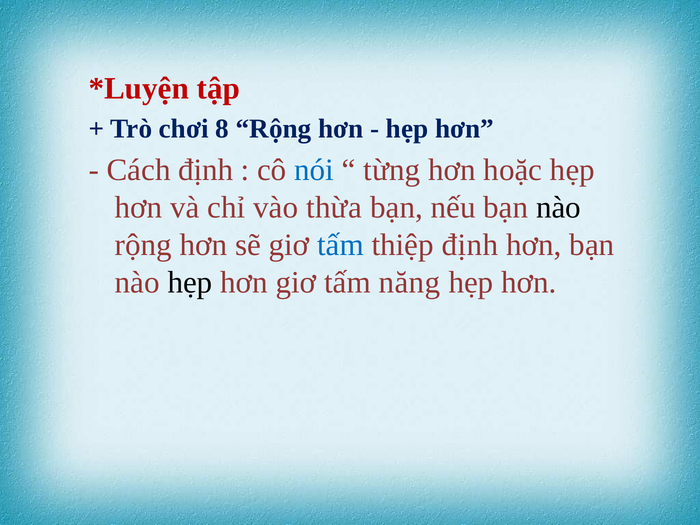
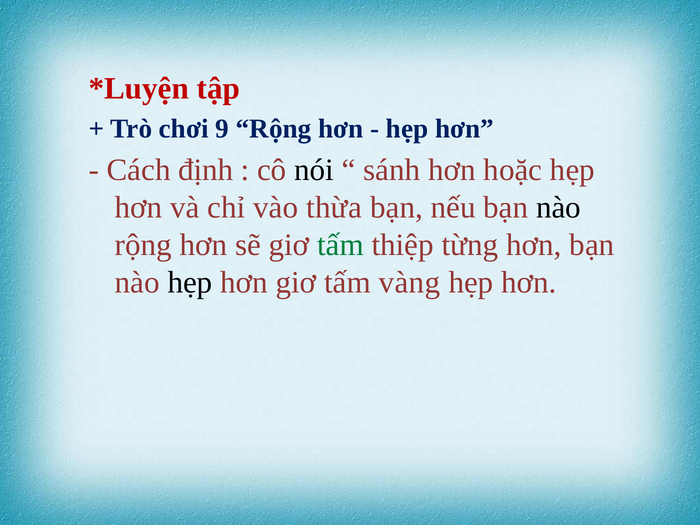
8: 8 -> 9
nói colour: blue -> black
từng: từng -> sánh
tấm at (340, 245) colour: blue -> green
thiệp định: định -> từng
năng: năng -> vàng
